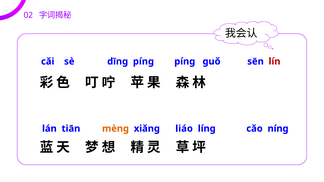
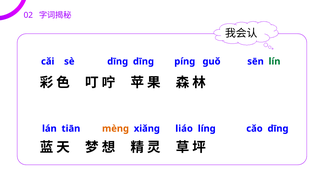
dīnɡ pínɡ: pínɡ -> dīnɡ
lín colour: red -> green
cǎo nínɡ: nínɡ -> dīnɡ
